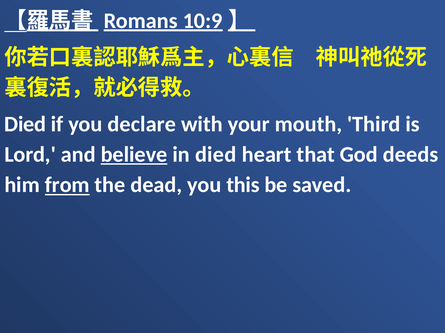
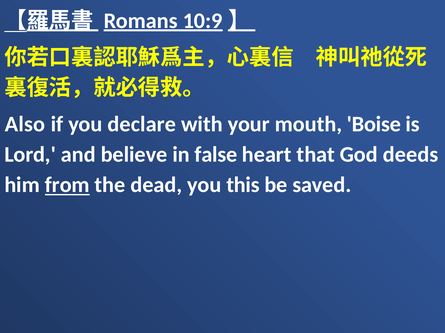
Died at (25, 125): Died -> Also
Third: Third -> Boise
believe underline: present -> none
in died: died -> false
